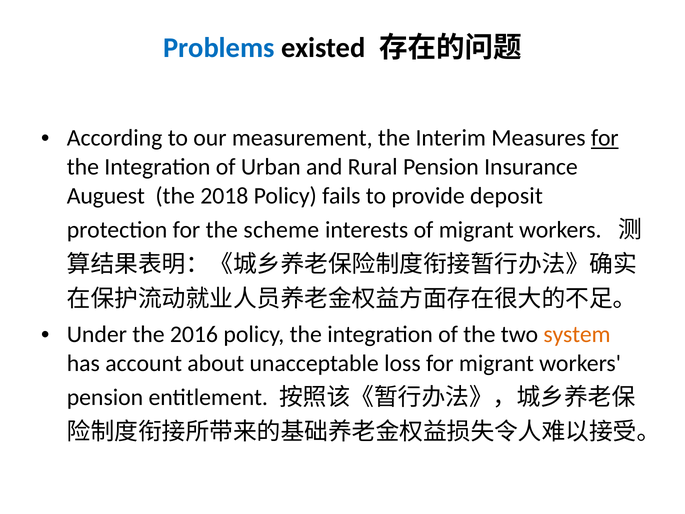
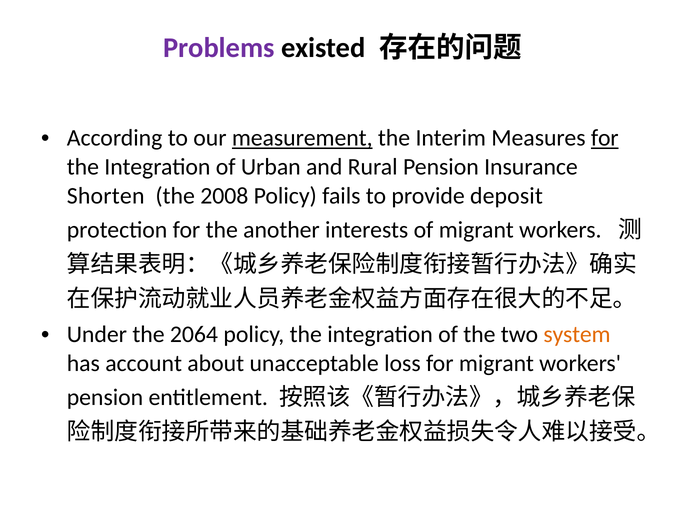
Problems colour: blue -> purple
measurement underline: none -> present
Auguest: Auguest -> Shorten
2018: 2018 -> 2008
scheme: scheme -> another
2016: 2016 -> 2064
